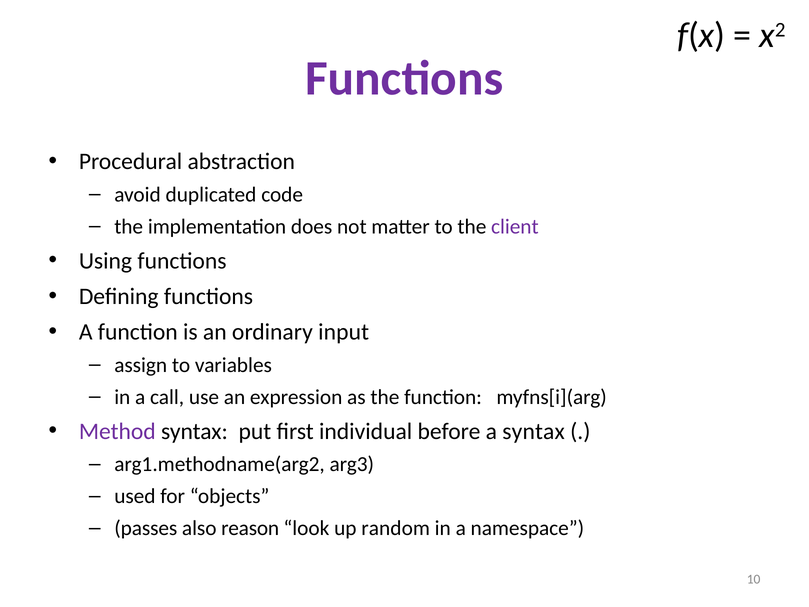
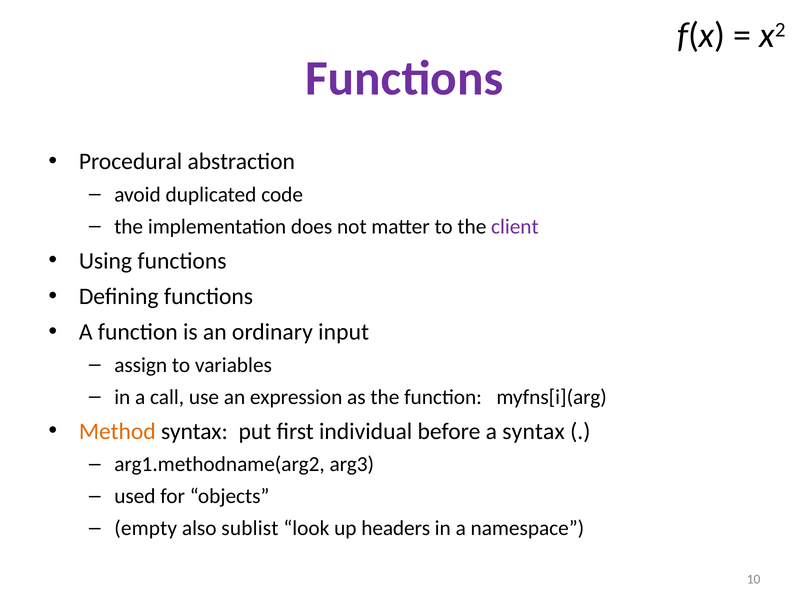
Method colour: purple -> orange
passes: passes -> empty
reason: reason -> sublist
random: random -> headers
